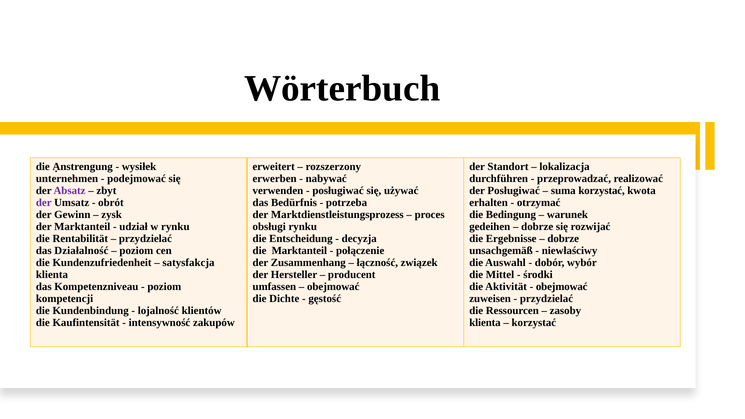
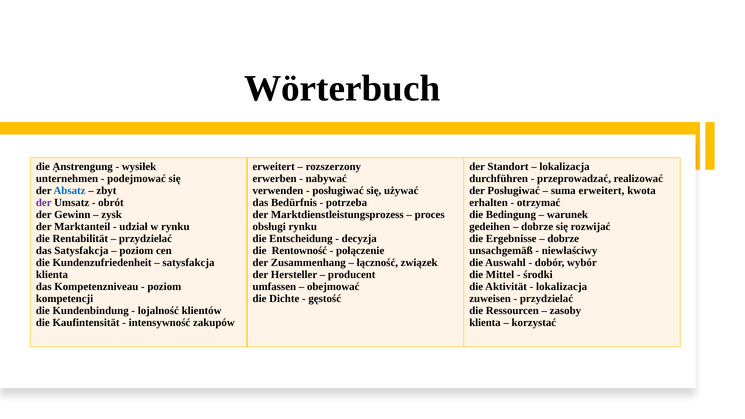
Absatz colour: purple -> blue
suma korzystać: korzystać -> erweitert
das Działalność: Działalność -> Satysfakcja
die Marktanteil: Marktanteil -> Rentowność
obejmować at (562, 287): obejmować -> lokalizacja
